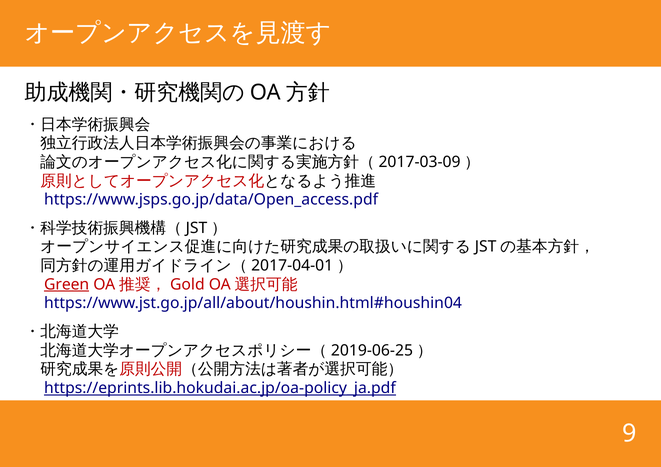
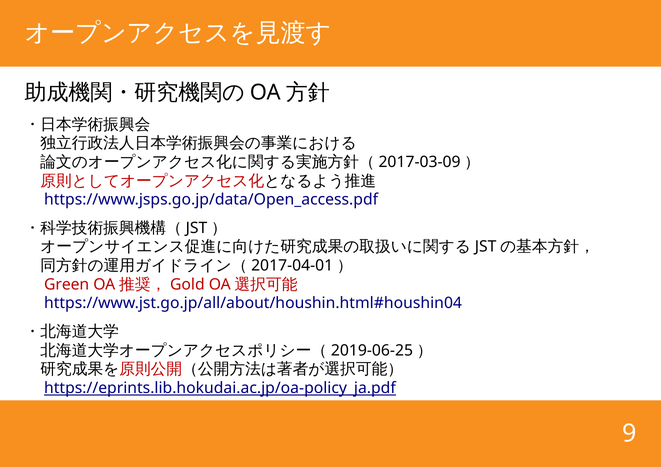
Green underline: present -> none
